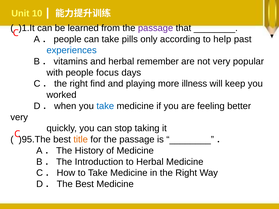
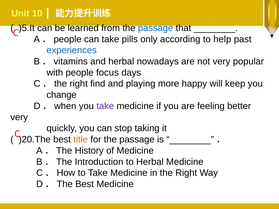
)1.It: )1.It -> )5.It
passage at (156, 28) colour: purple -> blue
remember: remember -> nowadays
illness: illness -> happy
worked: worked -> change
take at (105, 106) colour: blue -> purple
)95.The: )95.The -> )20.The
